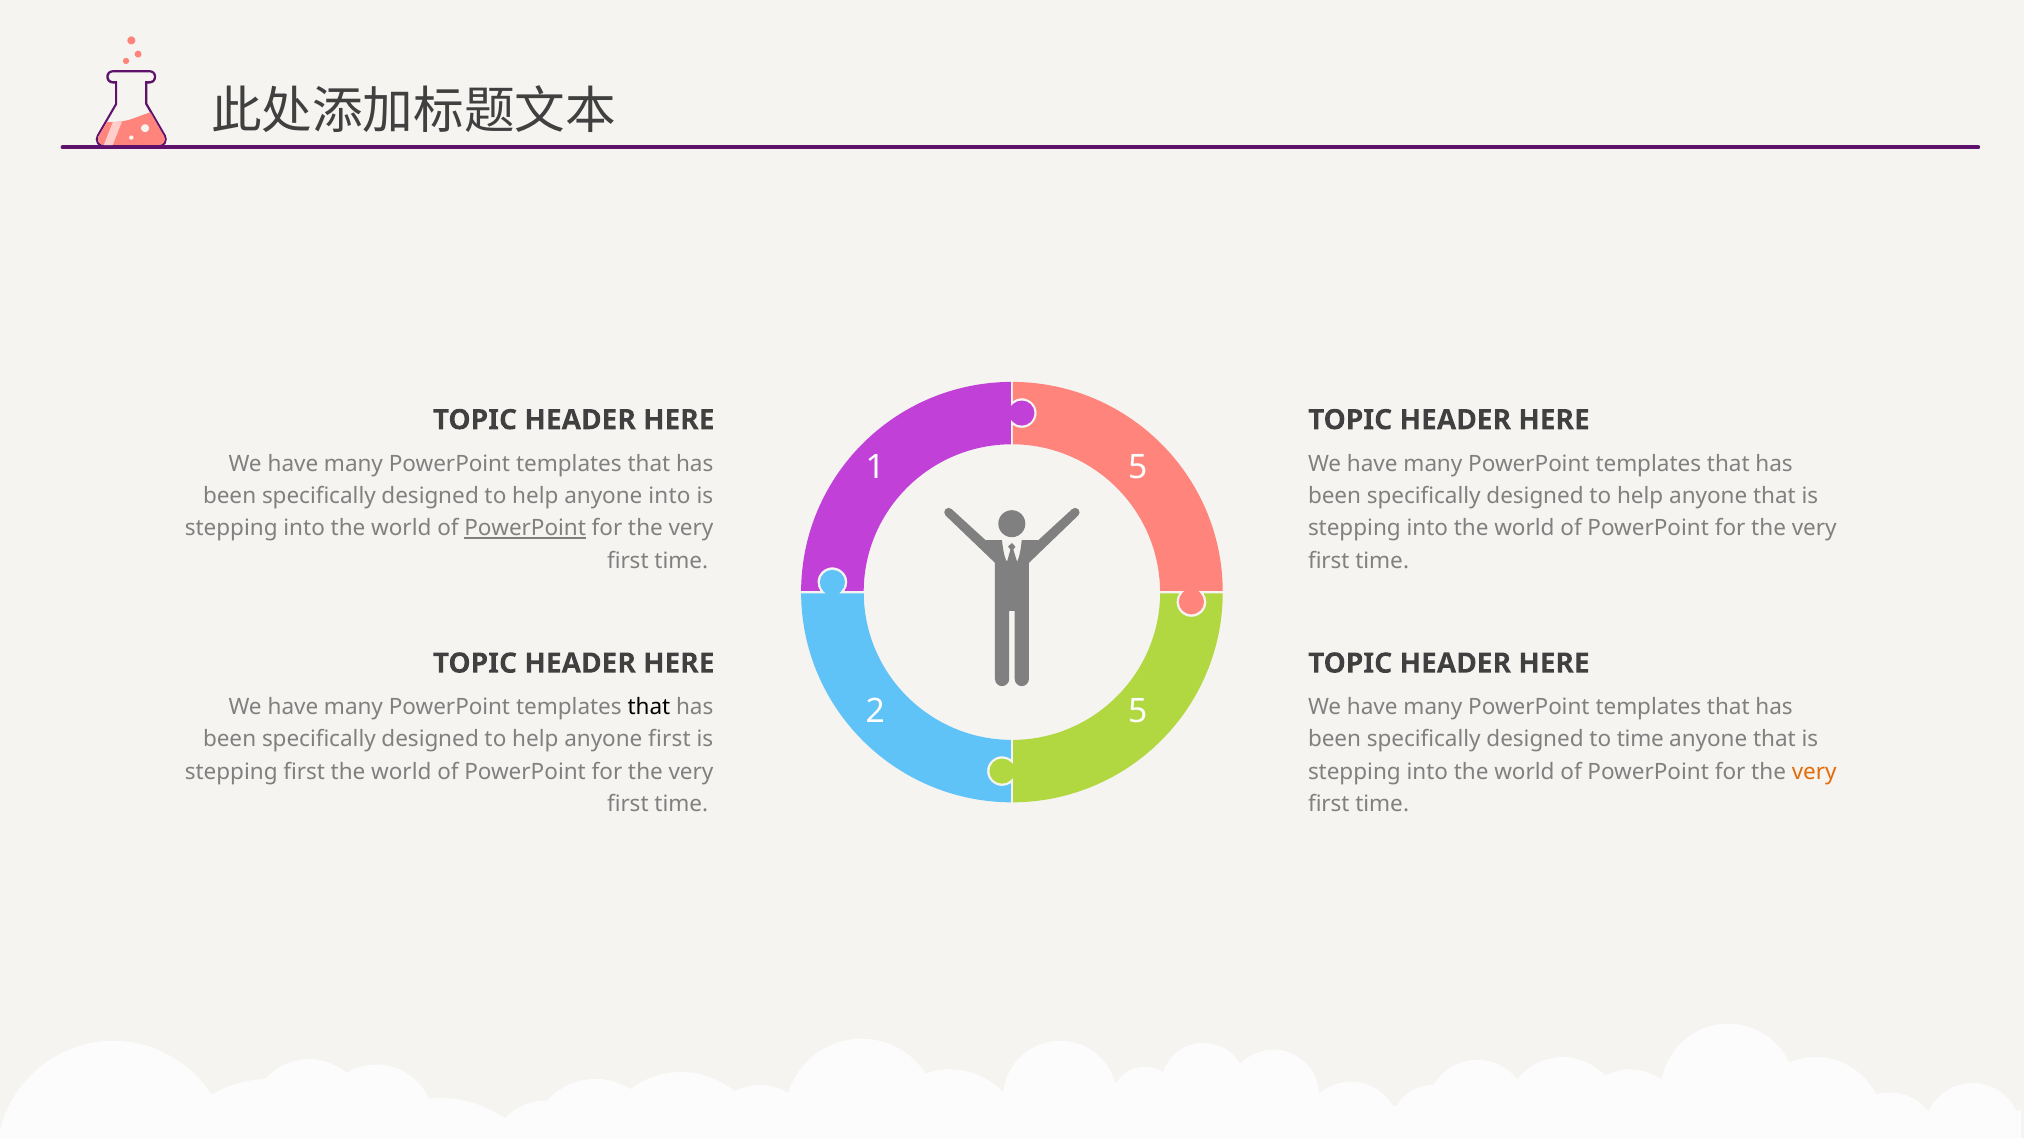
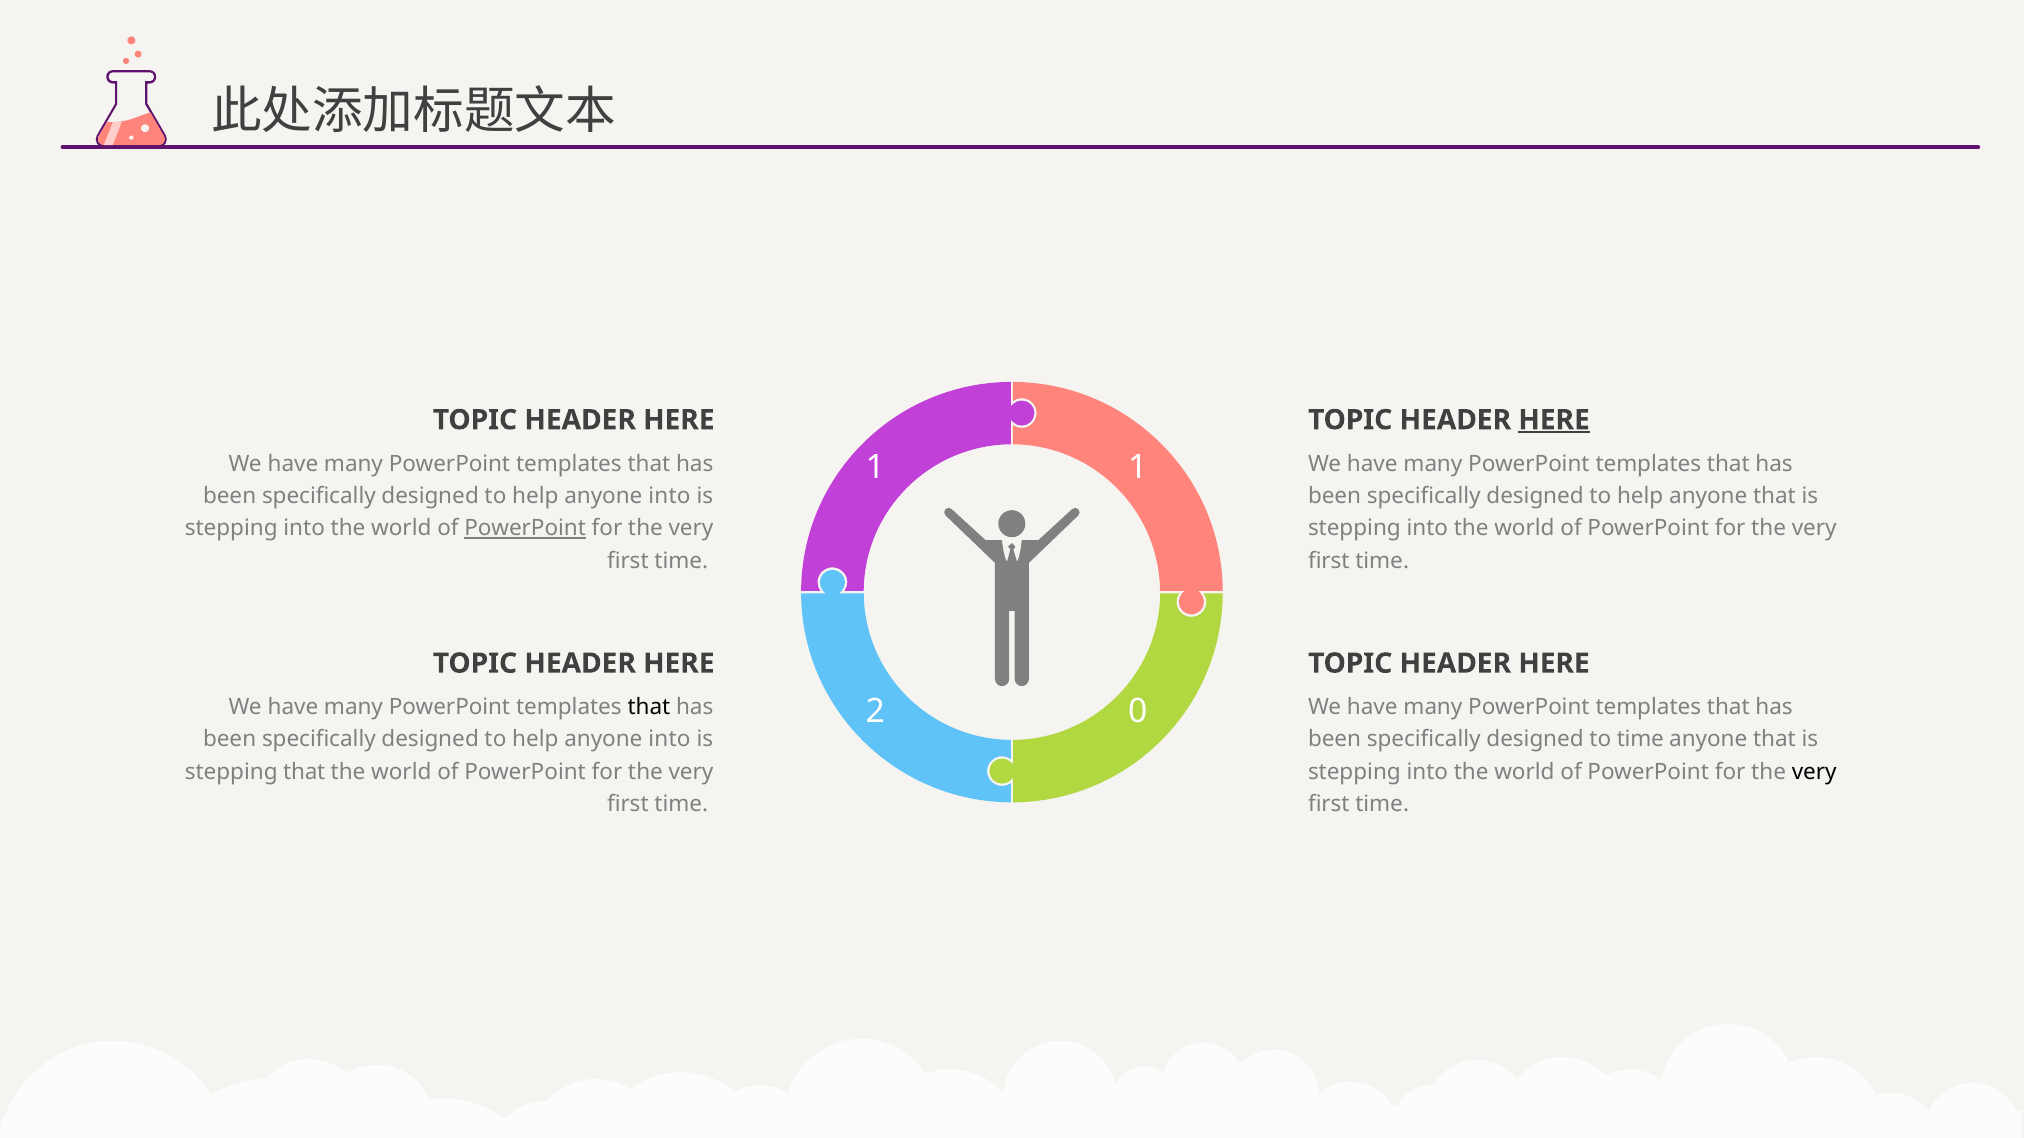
HERE at (1554, 420) underline: none -> present
1 5: 5 -> 1
2 5: 5 -> 0
first at (669, 740): first -> into
stepping first: first -> that
very at (1814, 772) colour: orange -> black
